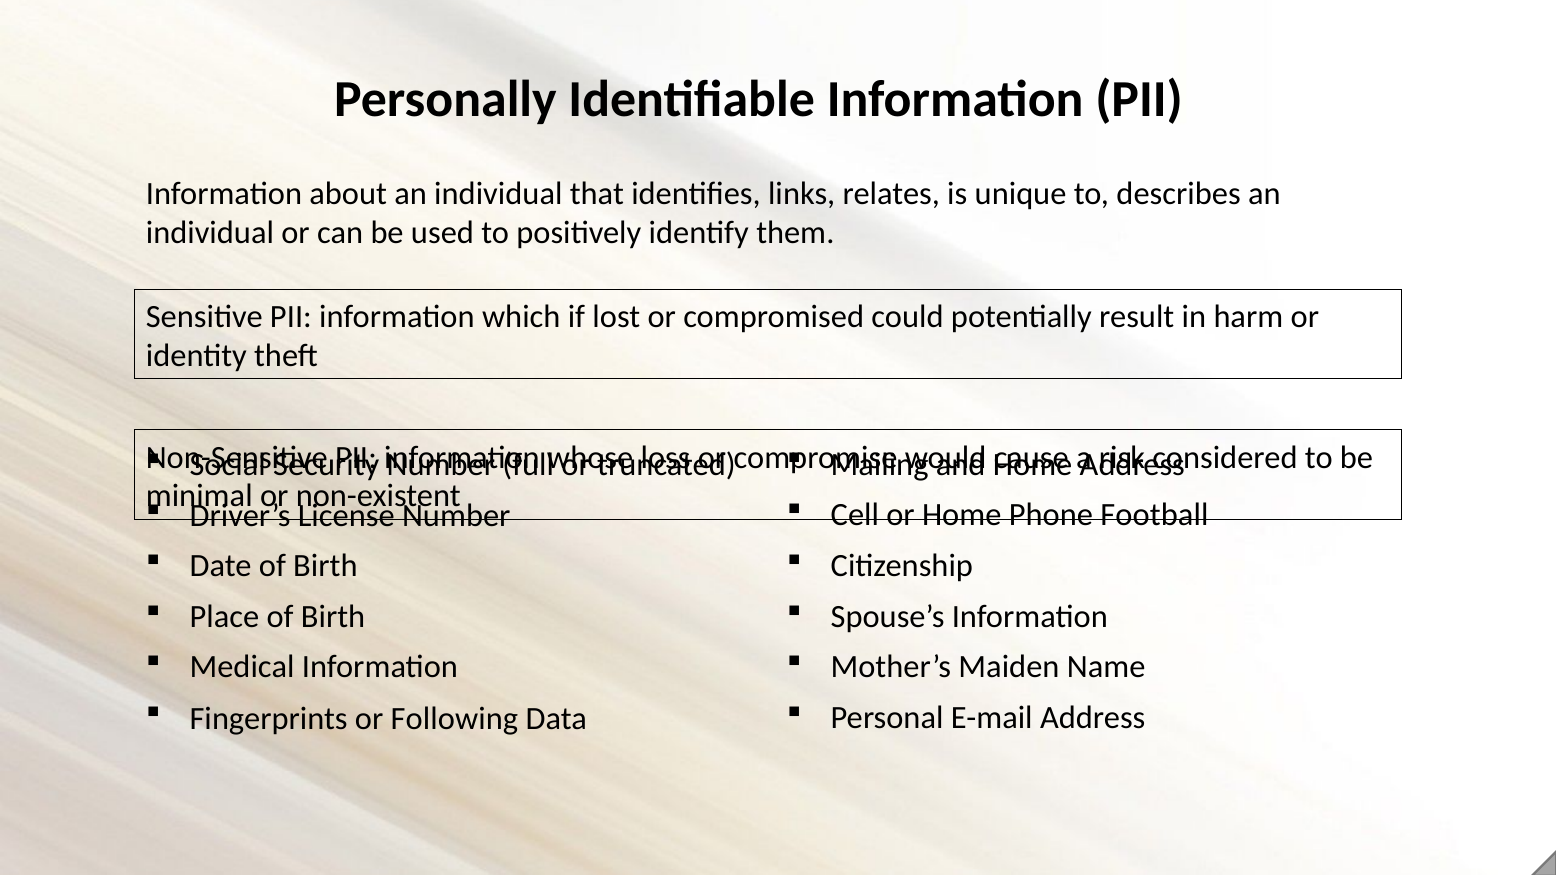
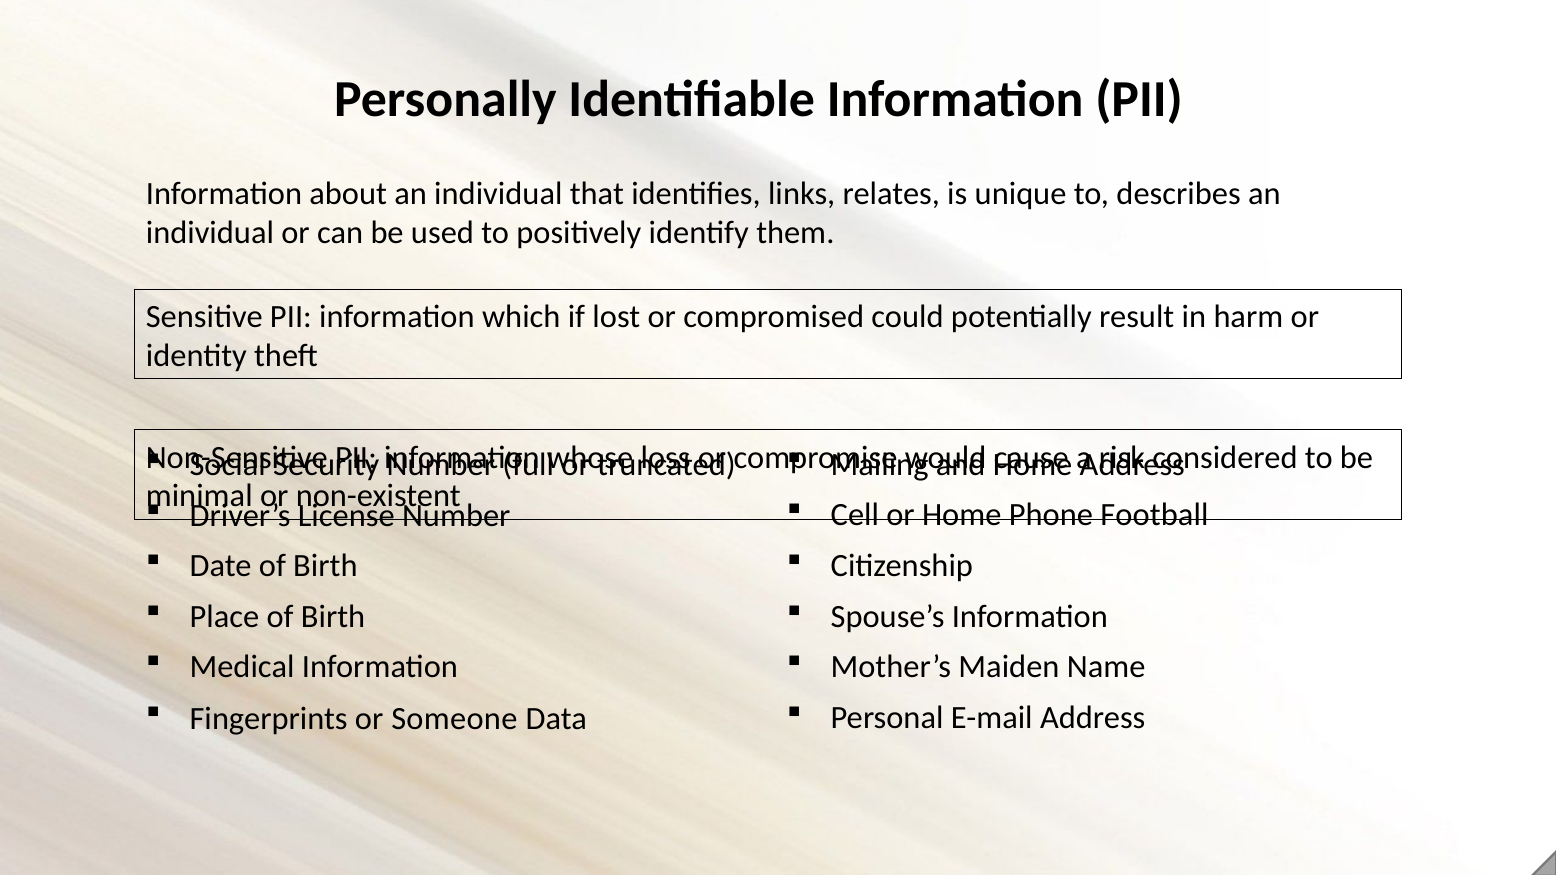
Following: Following -> Someone
